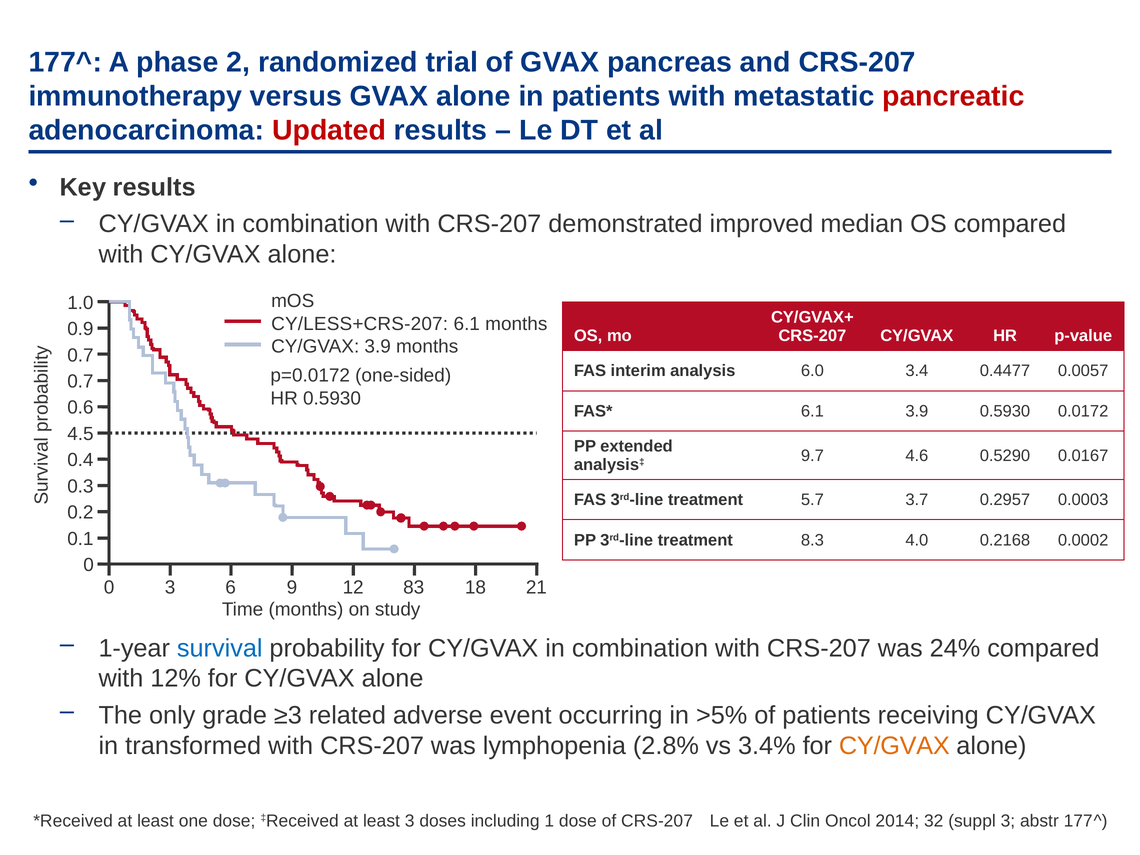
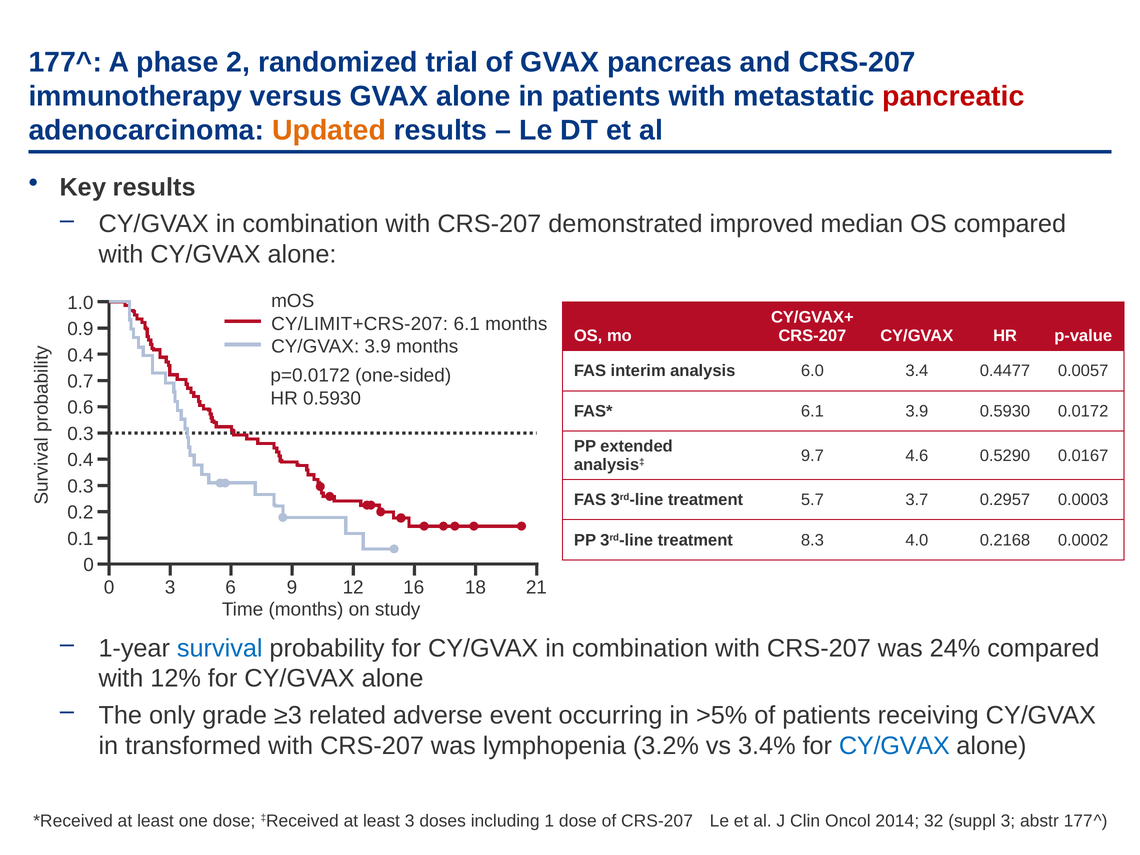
Updated colour: red -> orange
CY/LESS+CRS-207: CY/LESS+CRS-207 -> CY/LIMIT+CRS-207
0.7 at (80, 355): 0.7 -> 0.4
4.5 at (80, 434): 4.5 -> 0.3
83: 83 -> 16
2.8%: 2.8% -> 3.2%
CY/GVAX at (894, 746) colour: orange -> blue
